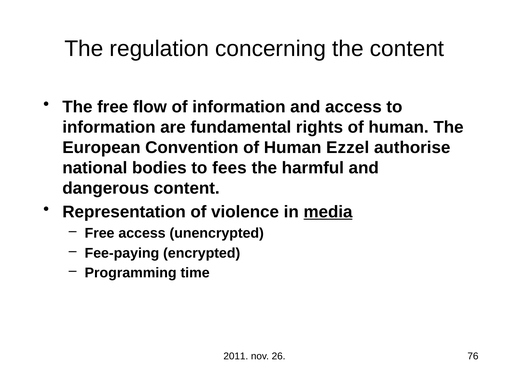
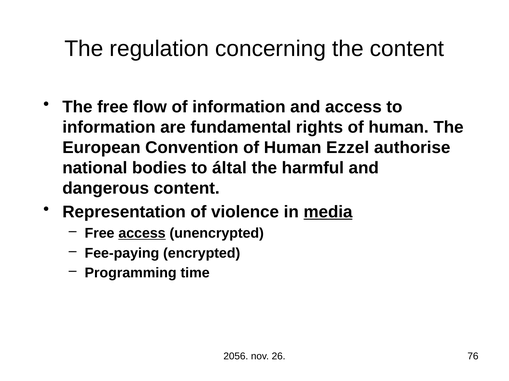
fees: fees -> által
access at (142, 234) underline: none -> present
2011: 2011 -> 2056
